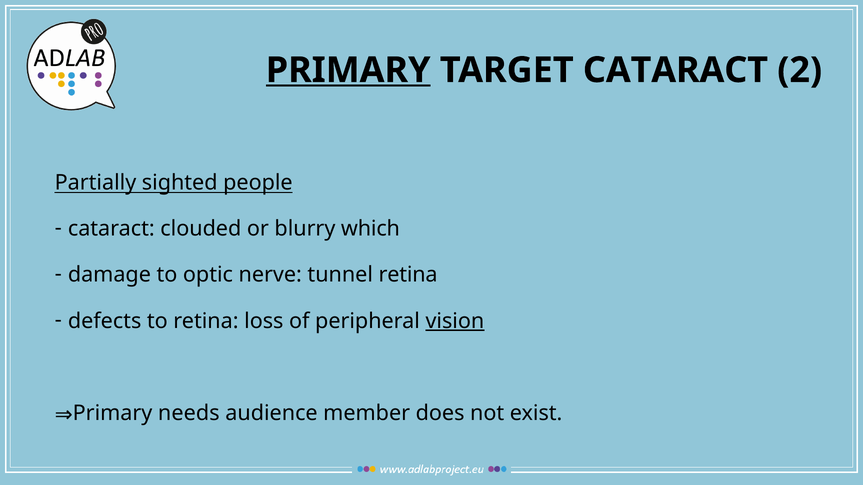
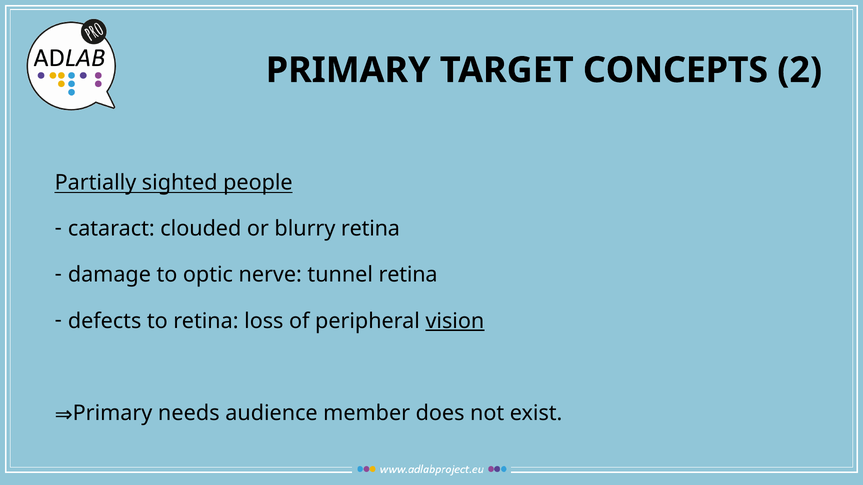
PRIMARY at (348, 70) underline: present -> none
TARGET CATARACT: CATARACT -> CONCEPTS
blurry which: which -> retina
